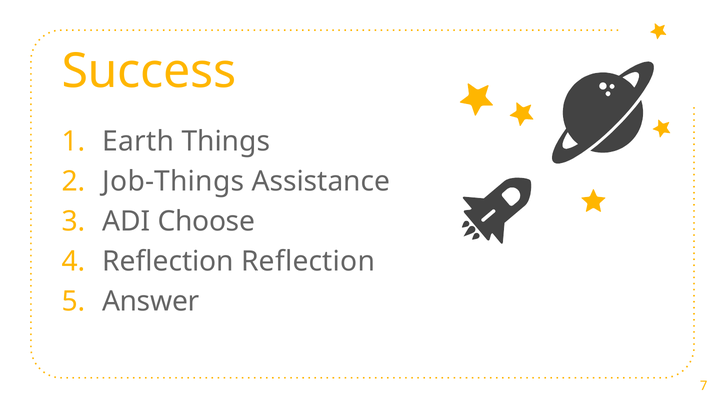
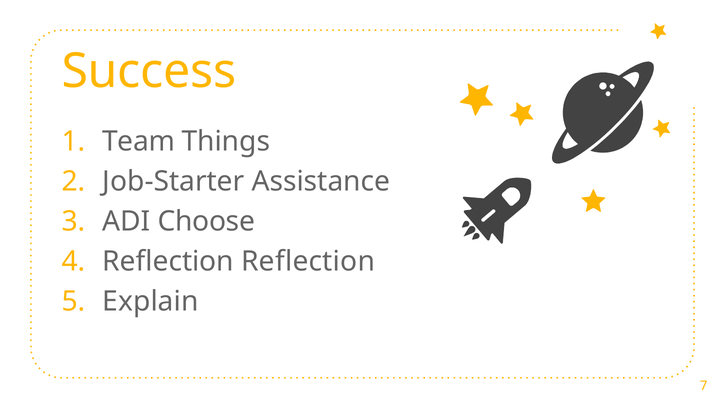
Earth: Earth -> Team
Job-Things: Job-Things -> Job-Starter
Answer: Answer -> Explain
